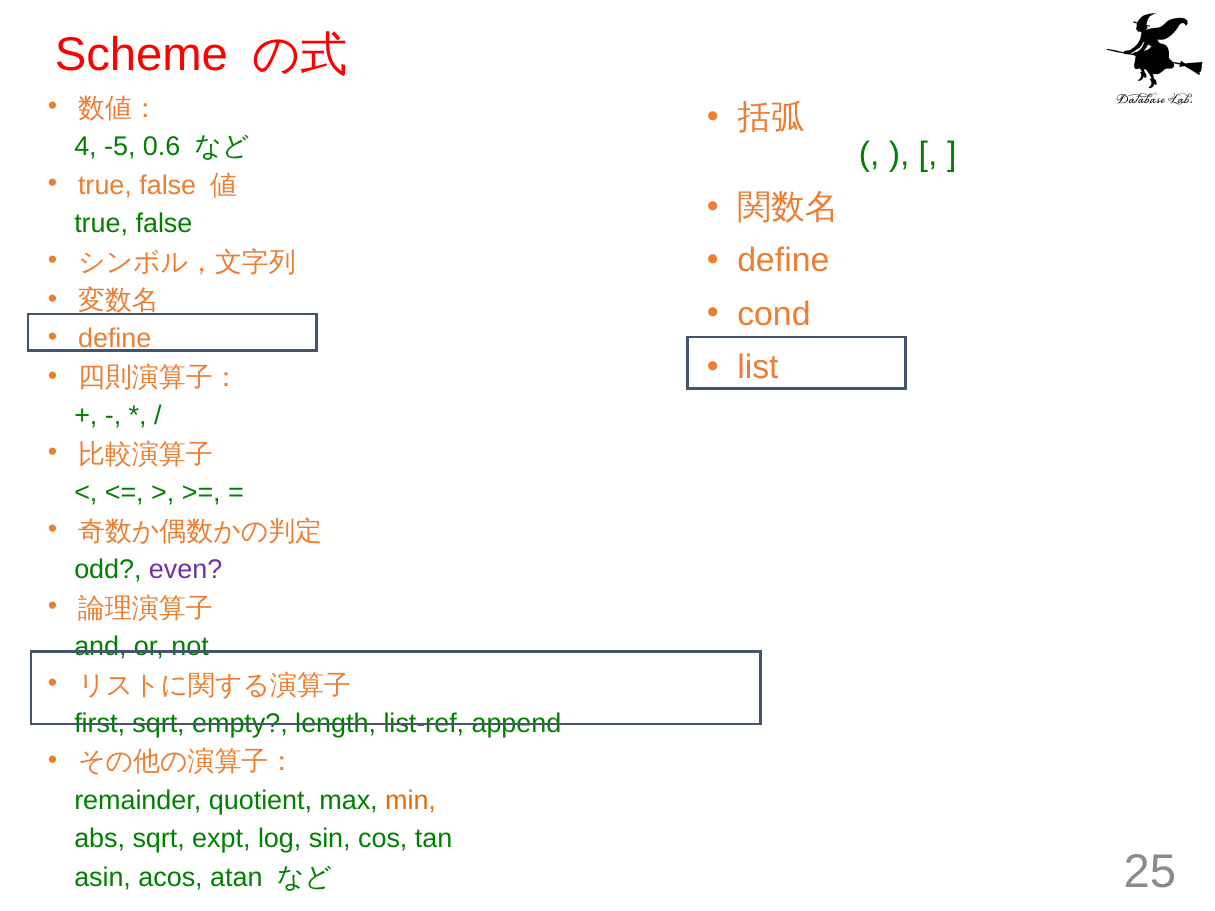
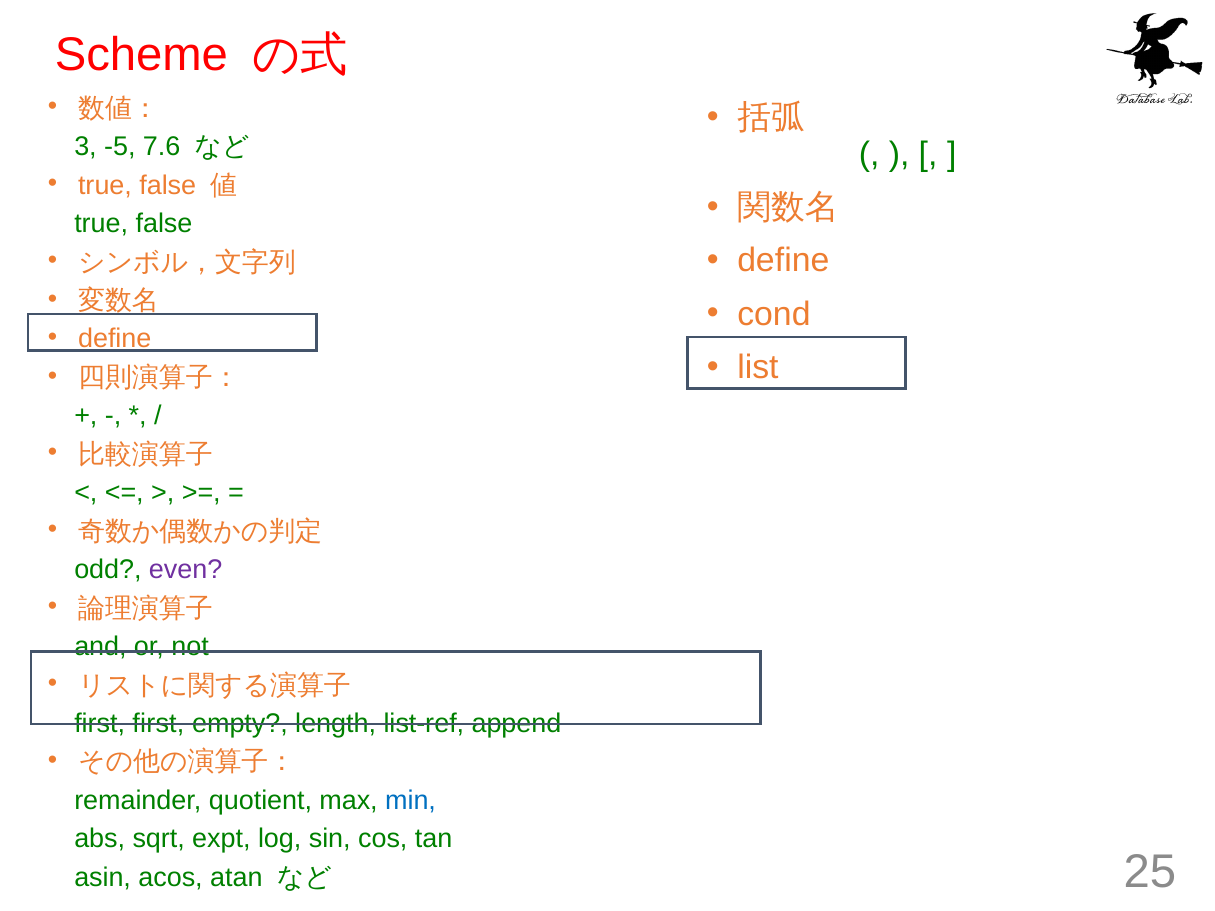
4: 4 -> 3
0.6: 0.6 -> 7.6
first sqrt: sqrt -> first
min colour: orange -> blue
